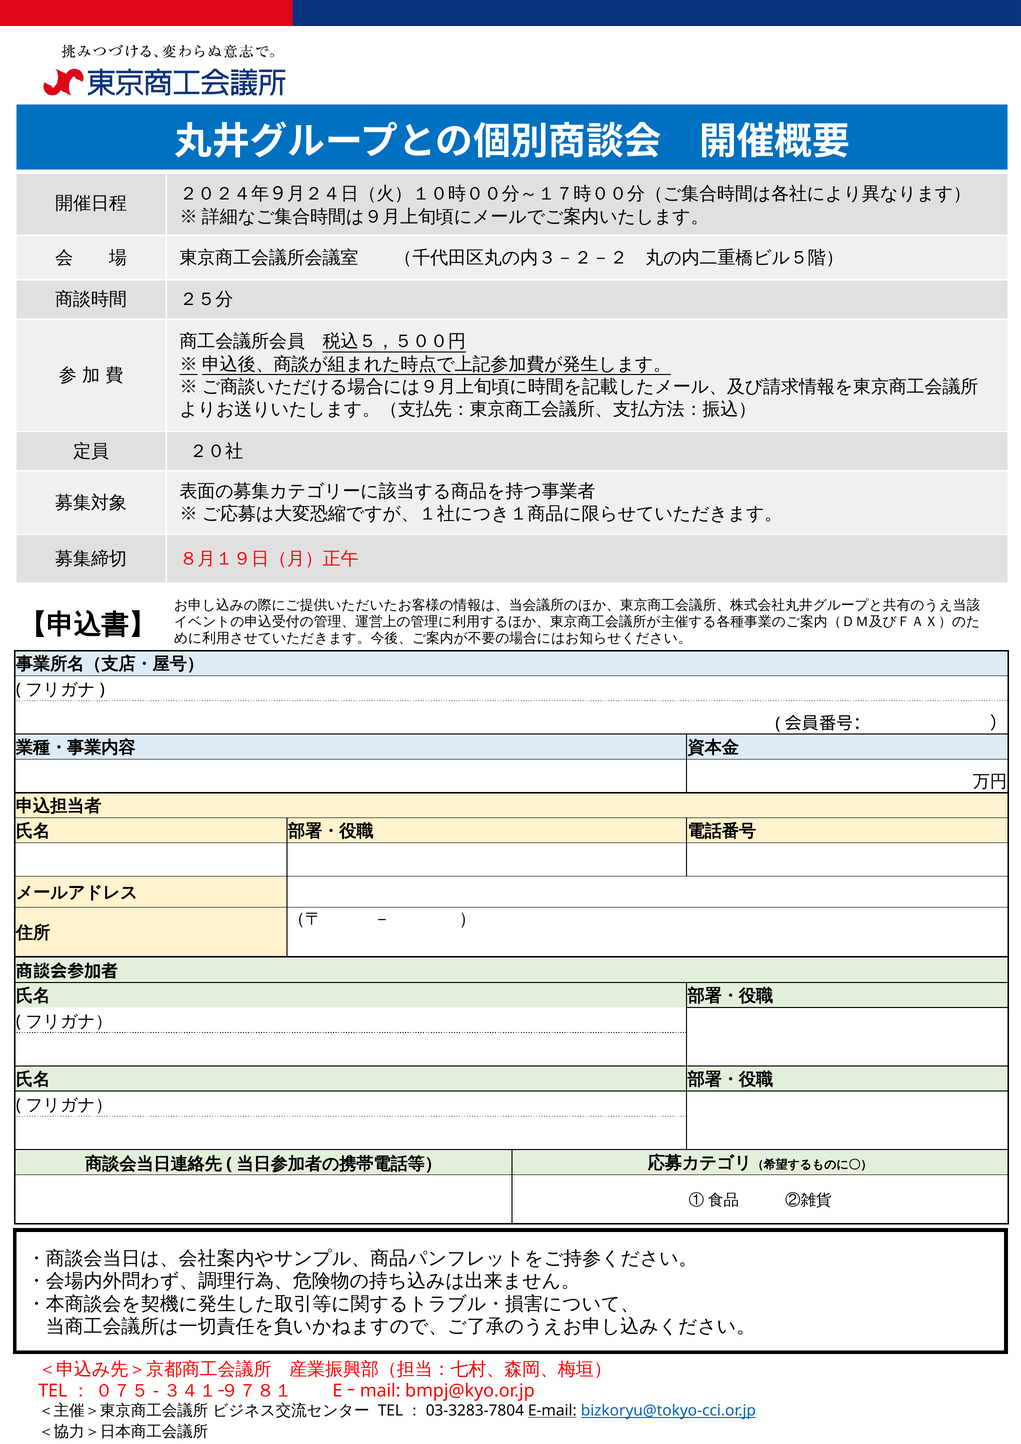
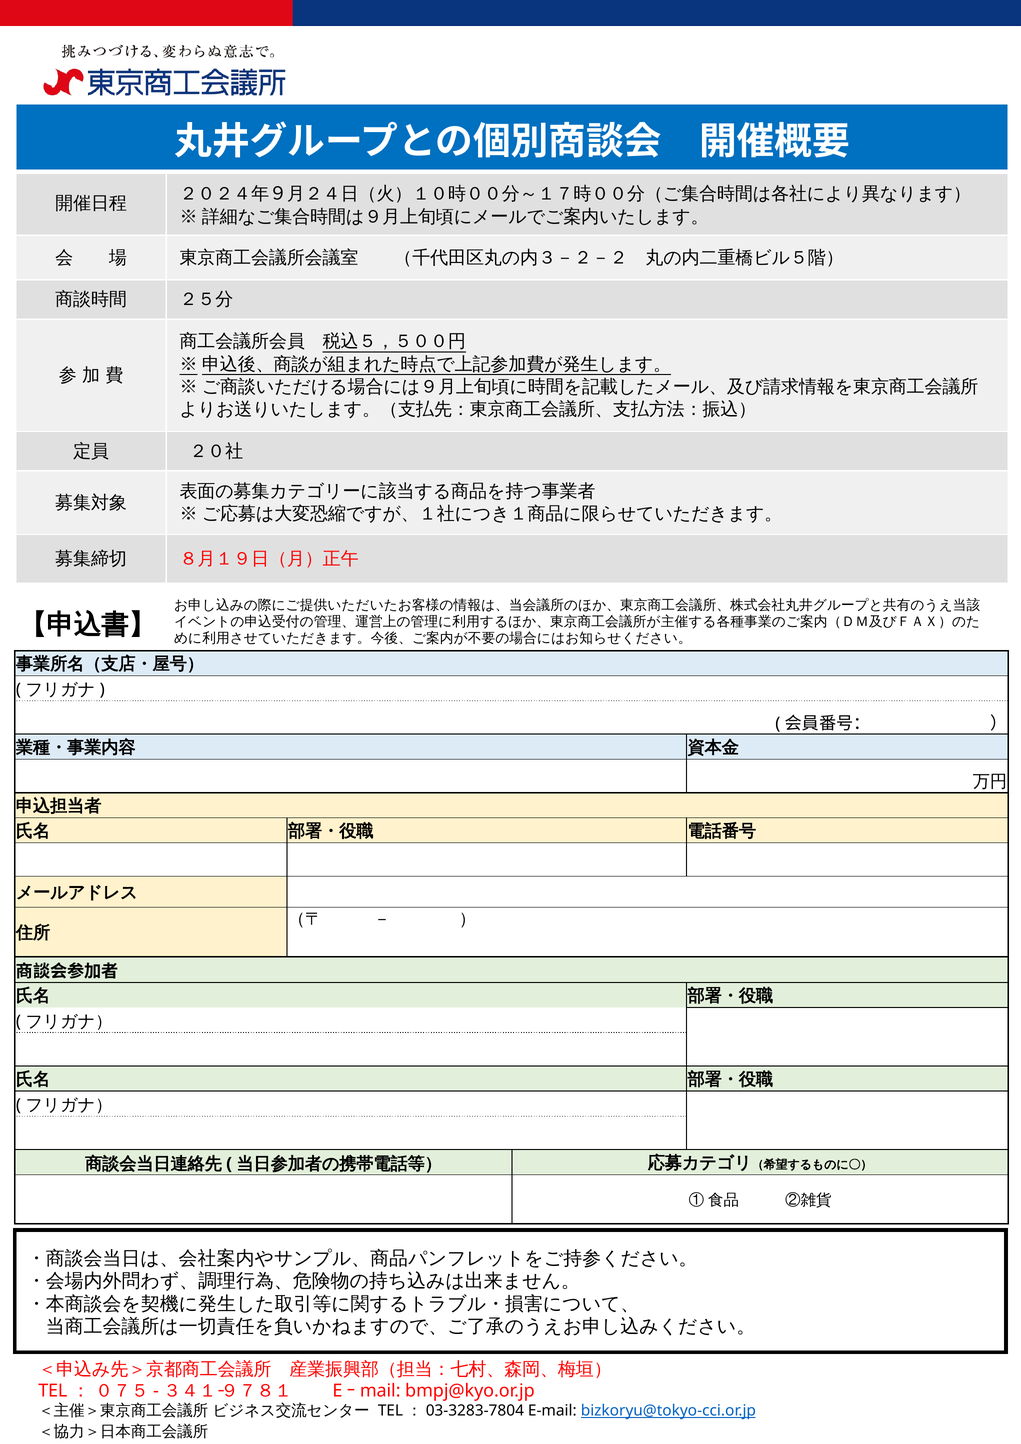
E-mail underline: present -> none
